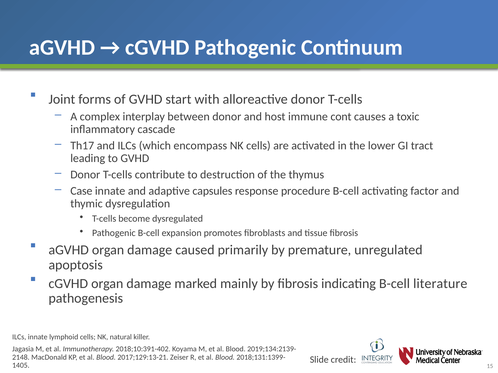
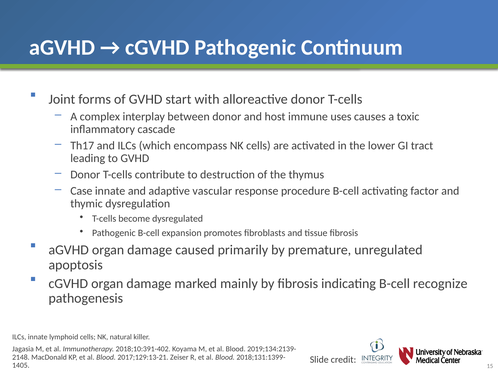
cont: cont -> uses
capsules: capsules -> vascular
literature: literature -> recognize
